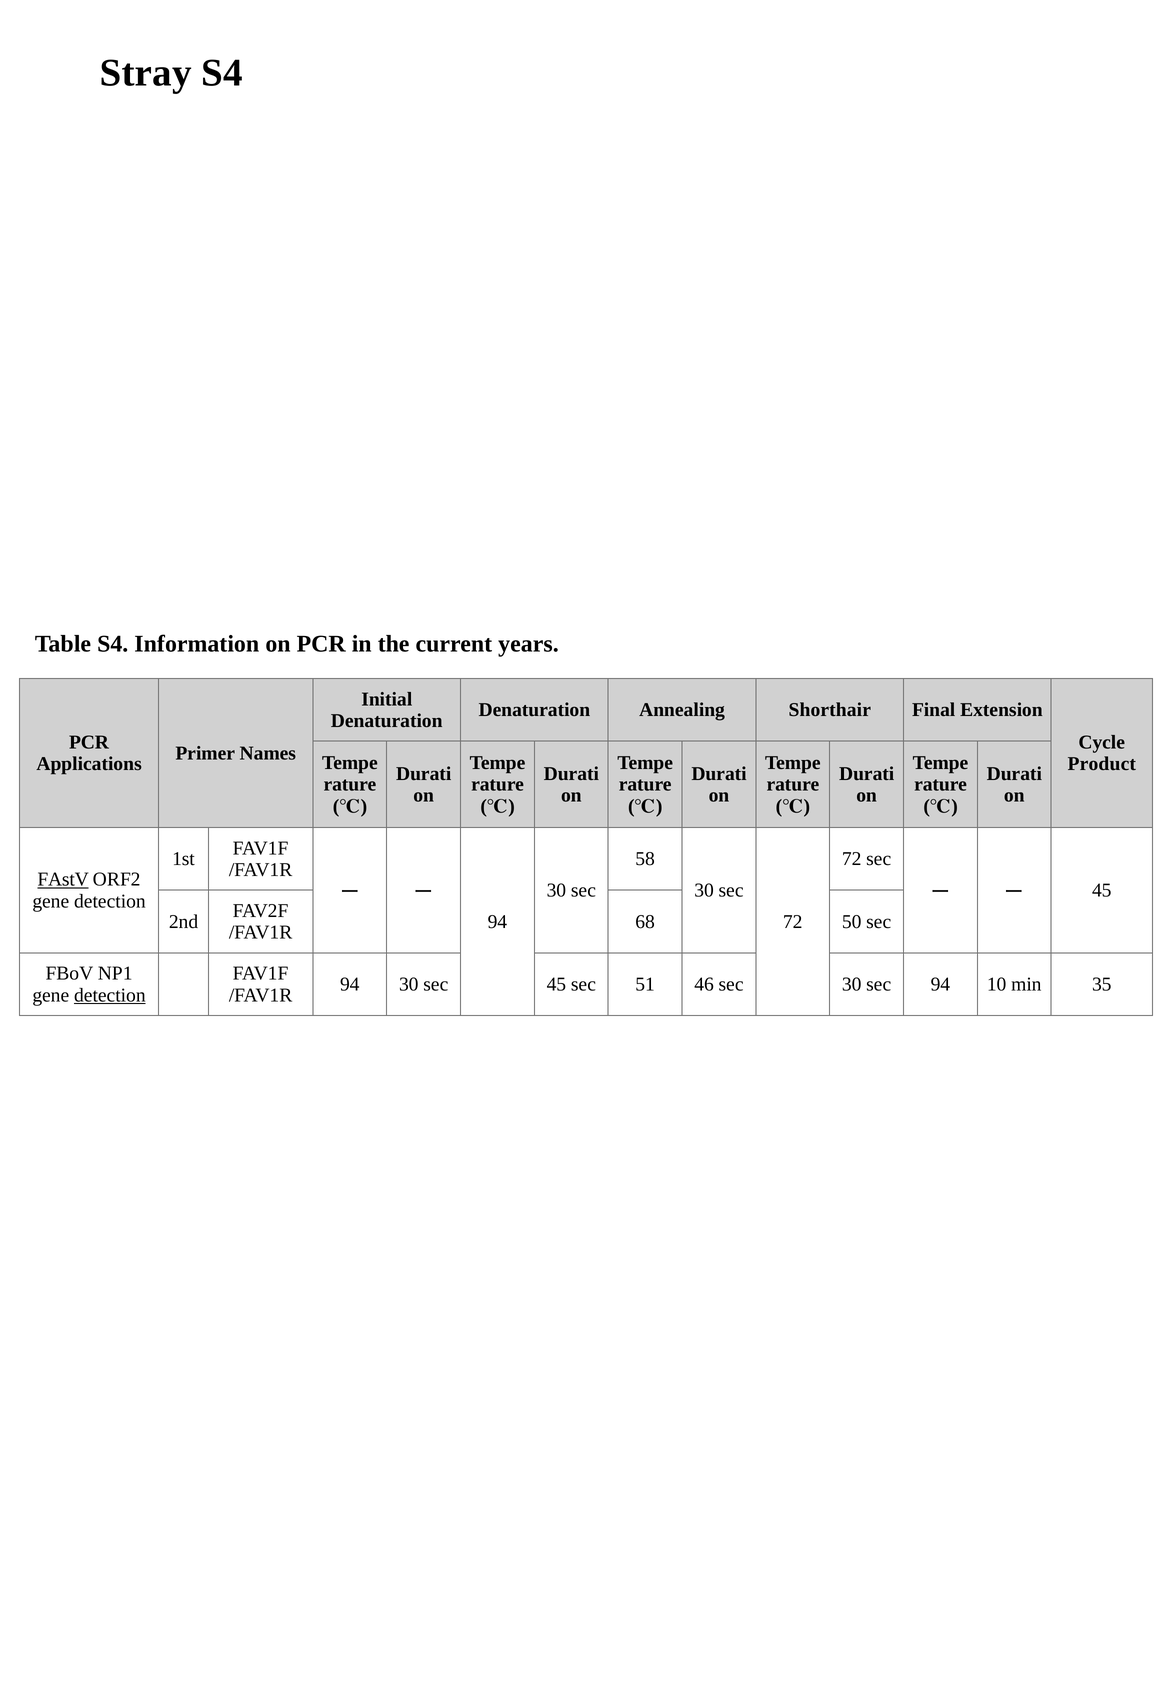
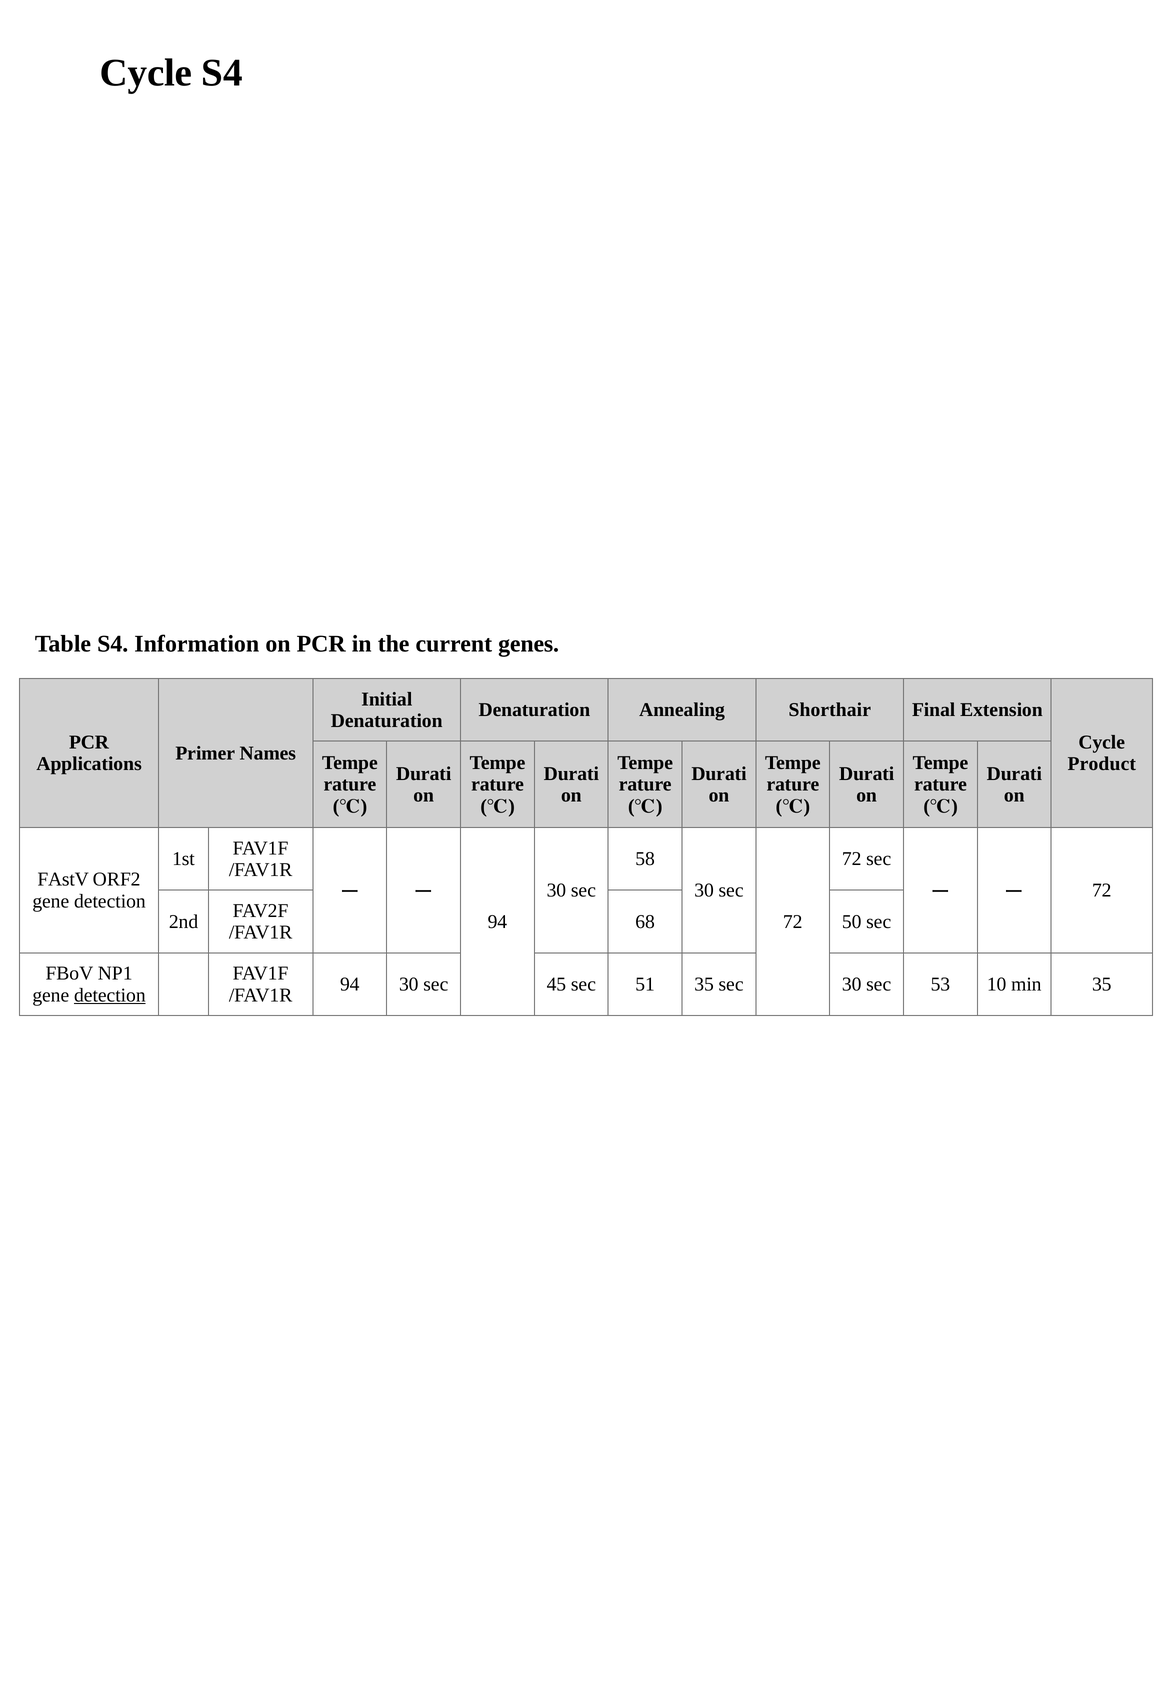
Stray at (146, 73): Stray -> Cycle
years: years -> genes
FAstV underline: present -> none
45 at (1102, 890): 45 -> 72
51 46: 46 -> 35
sec 94: 94 -> 53
